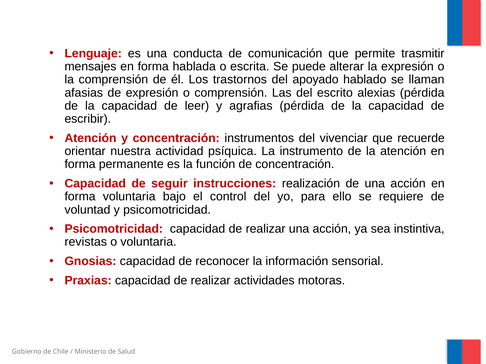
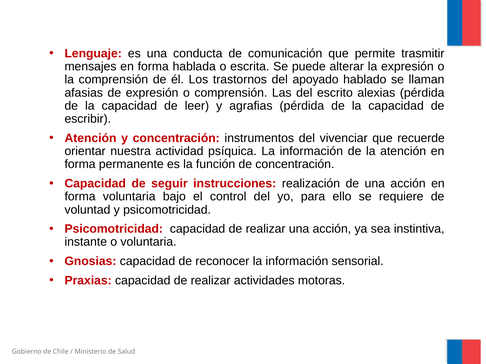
psíquica La instrumento: instrumento -> información
revistas: revistas -> instante
